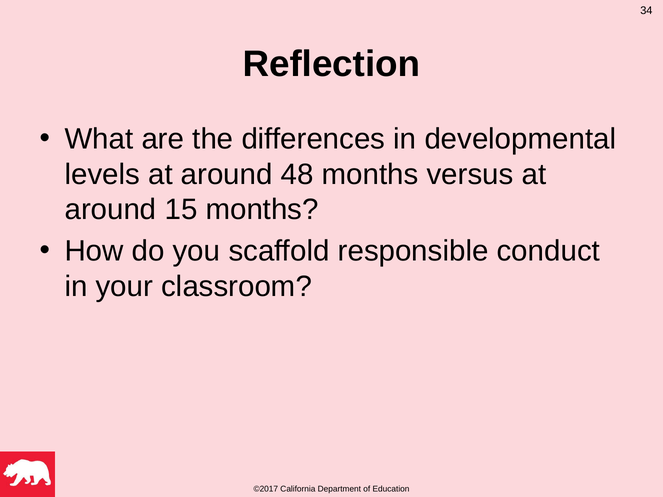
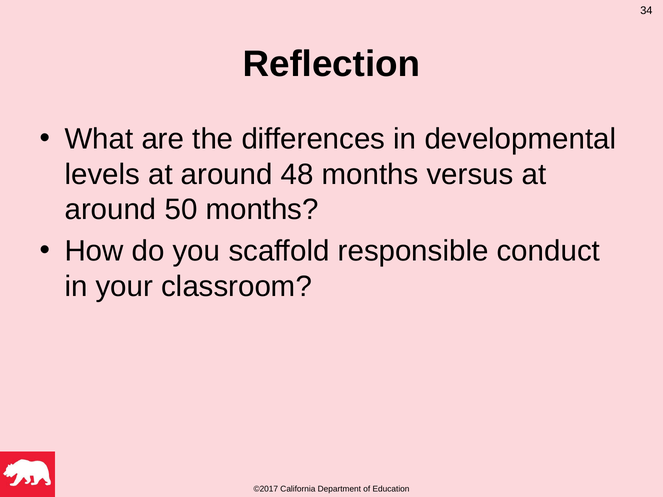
15: 15 -> 50
